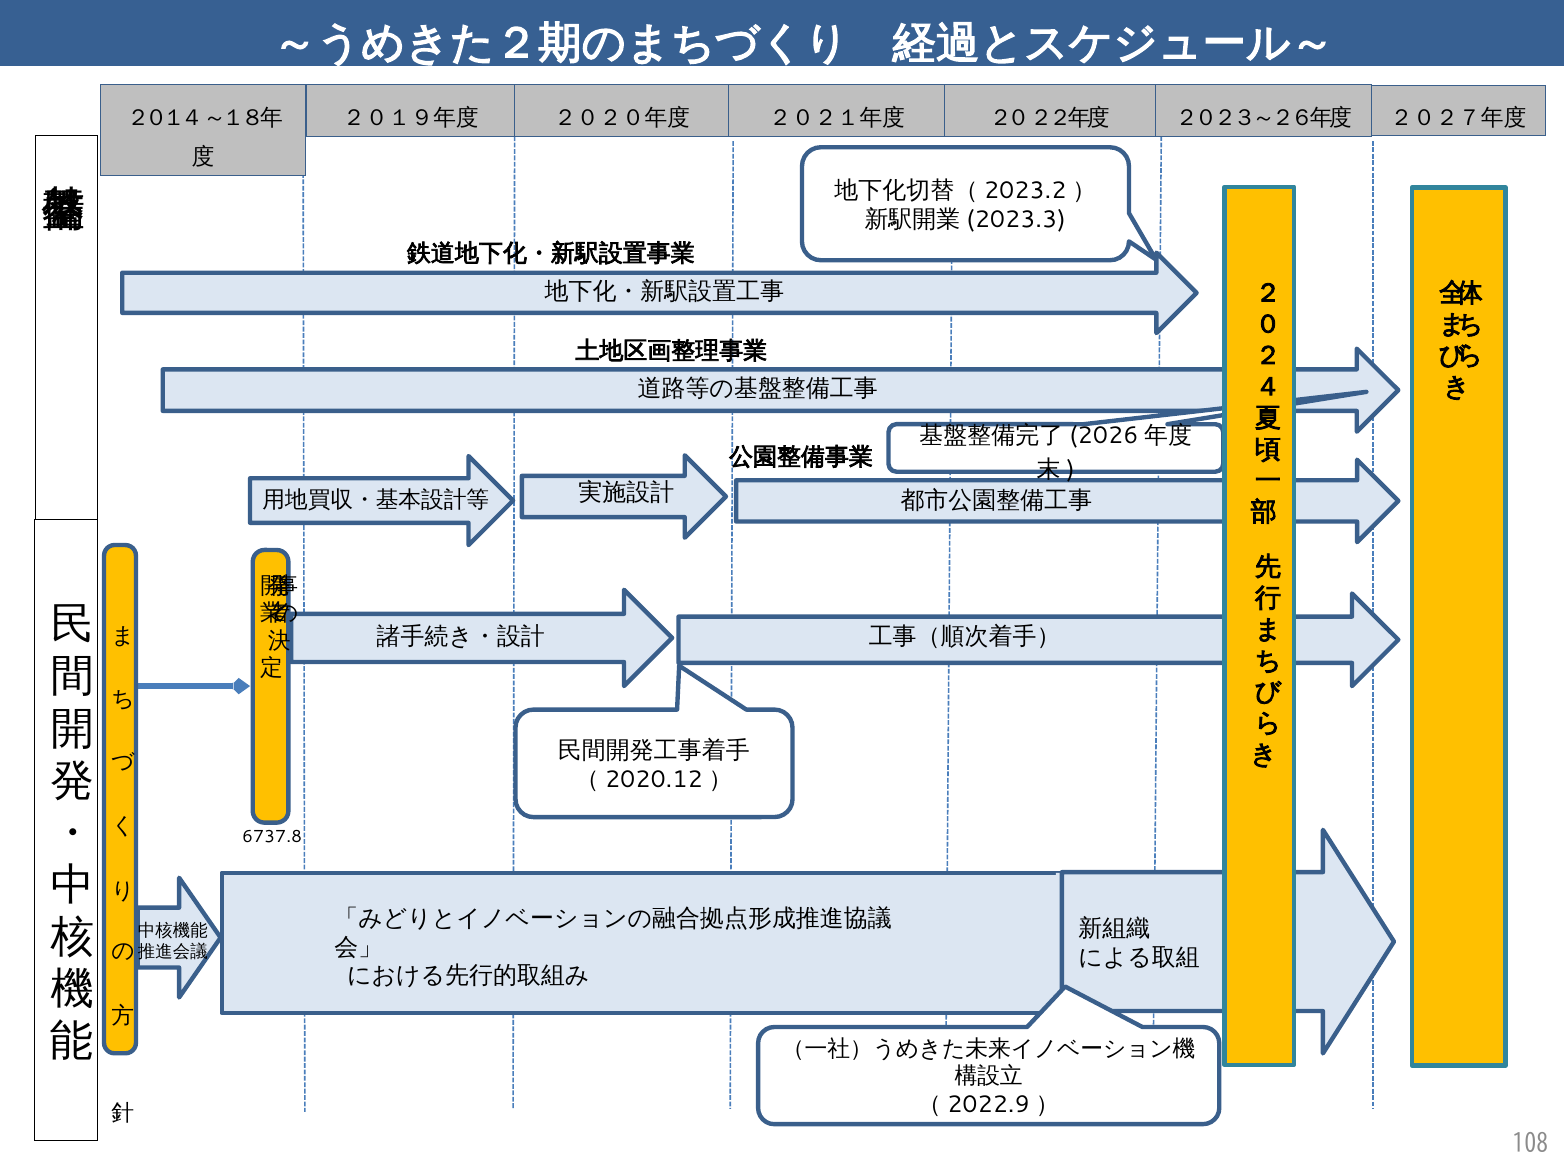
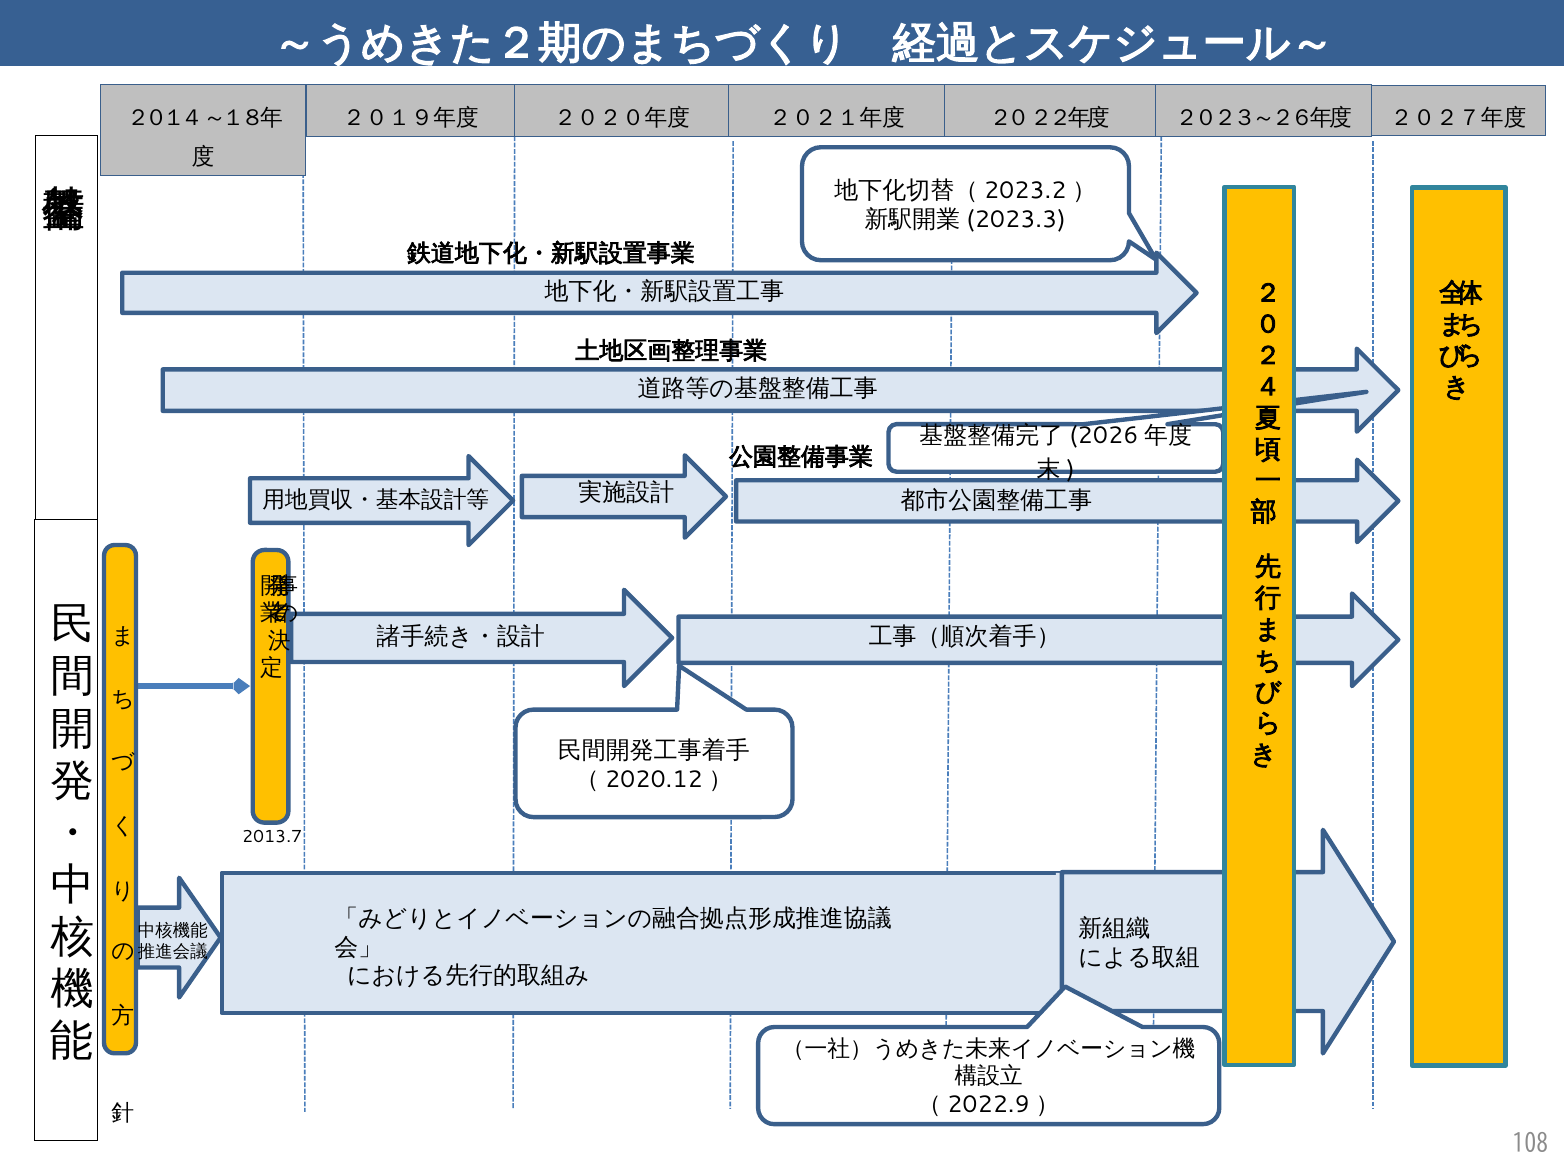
6737.8: 6737.8 -> 2013.7
